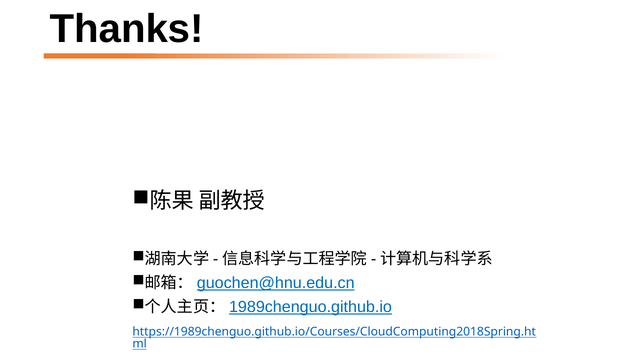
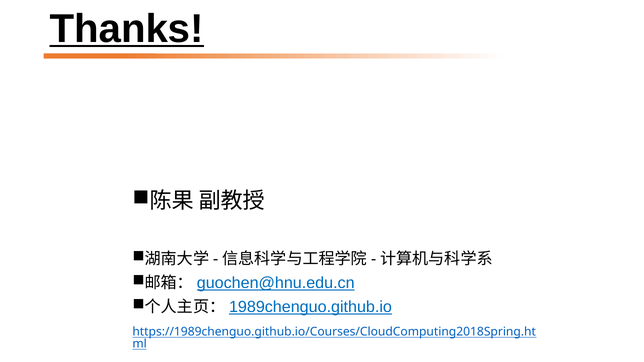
Thanks underline: none -> present
